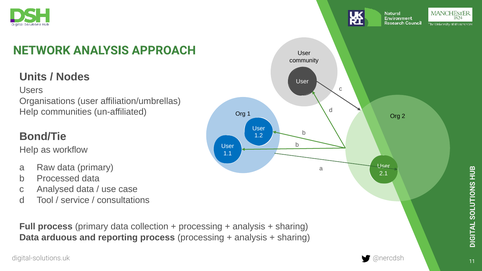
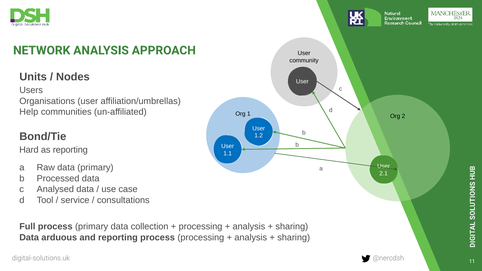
Help at (29, 150): Help -> Hard
as workflow: workflow -> reporting
